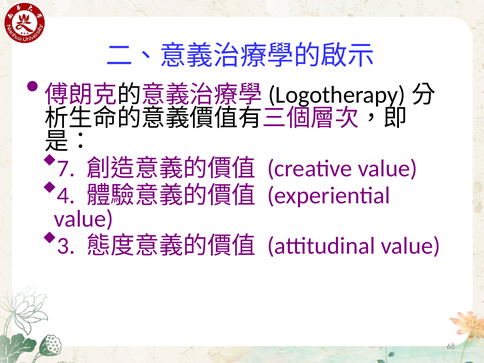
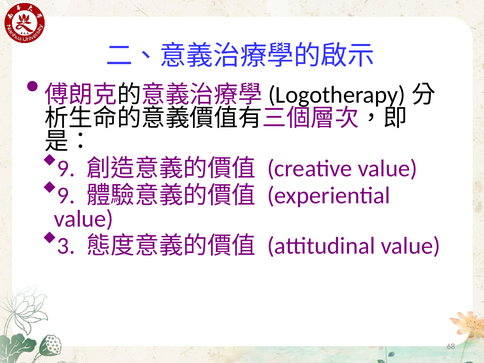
7 at (66, 168): 7 -> 9
4 at (66, 196): 4 -> 9
